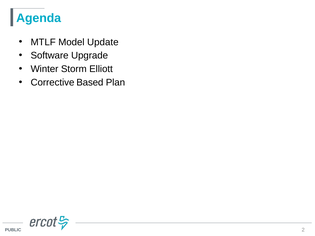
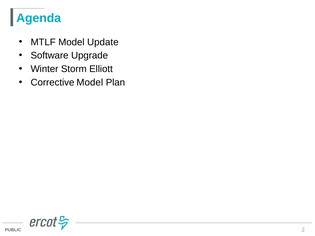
Corrective Based: Based -> Model
